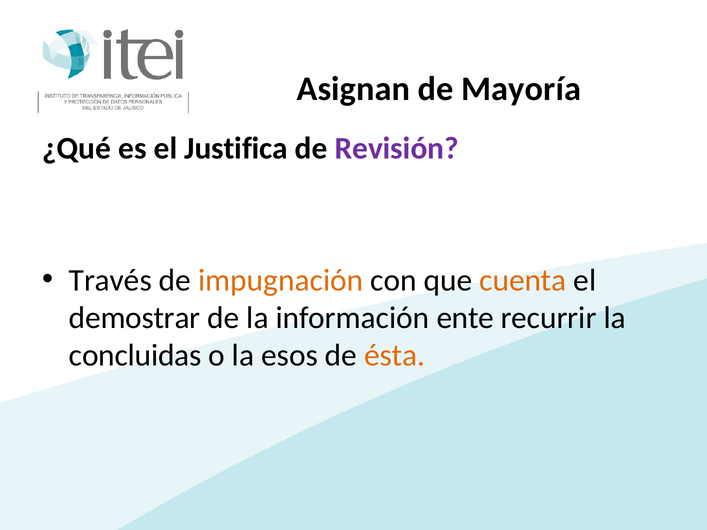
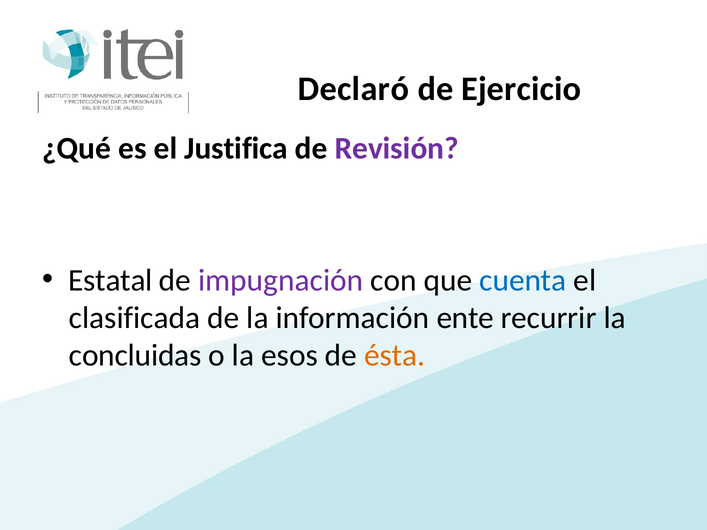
Asignan: Asignan -> Declaró
Mayoría: Mayoría -> Ejercicio
Través: Través -> Estatal
impugnación colour: orange -> purple
cuenta colour: orange -> blue
demostrar: demostrar -> clasificada
